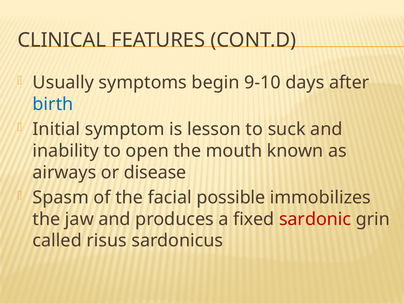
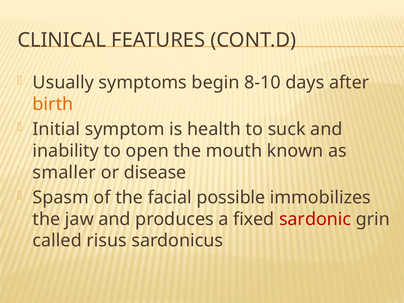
9-10: 9-10 -> 8-10
birth colour: blue -> orange
lesson: lesson -> health
airways: airways -> smaller
